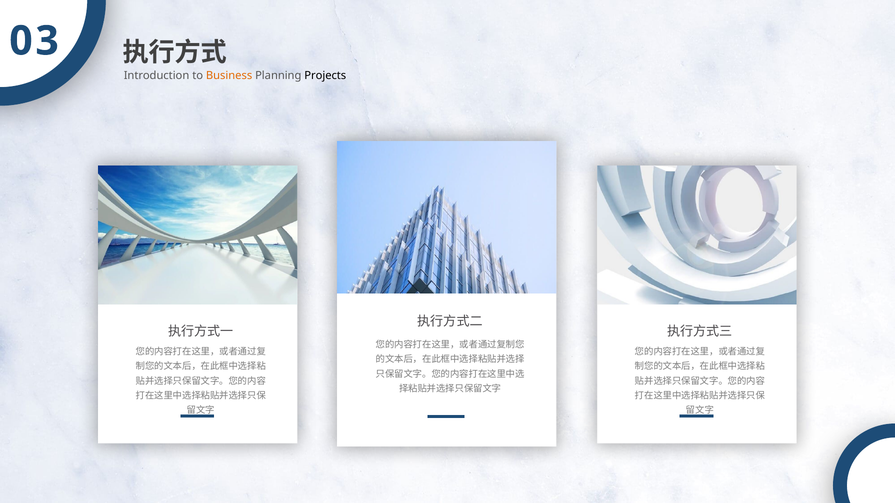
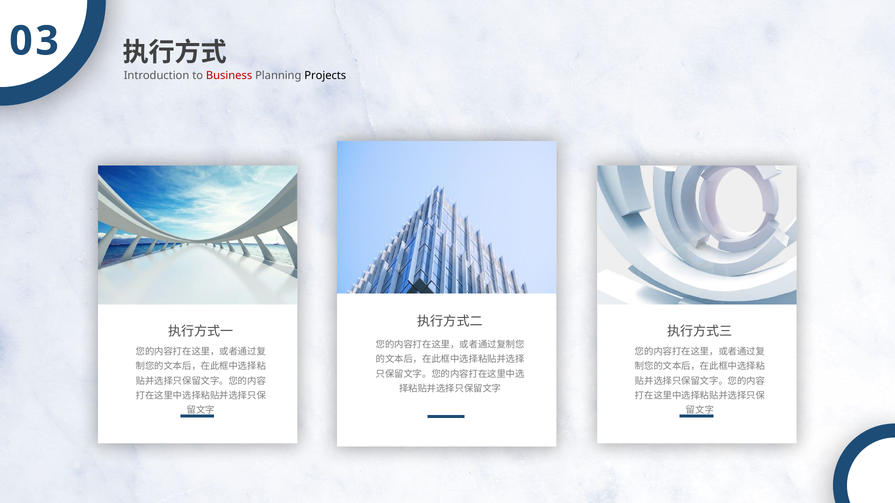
Business colour: orange -> red
